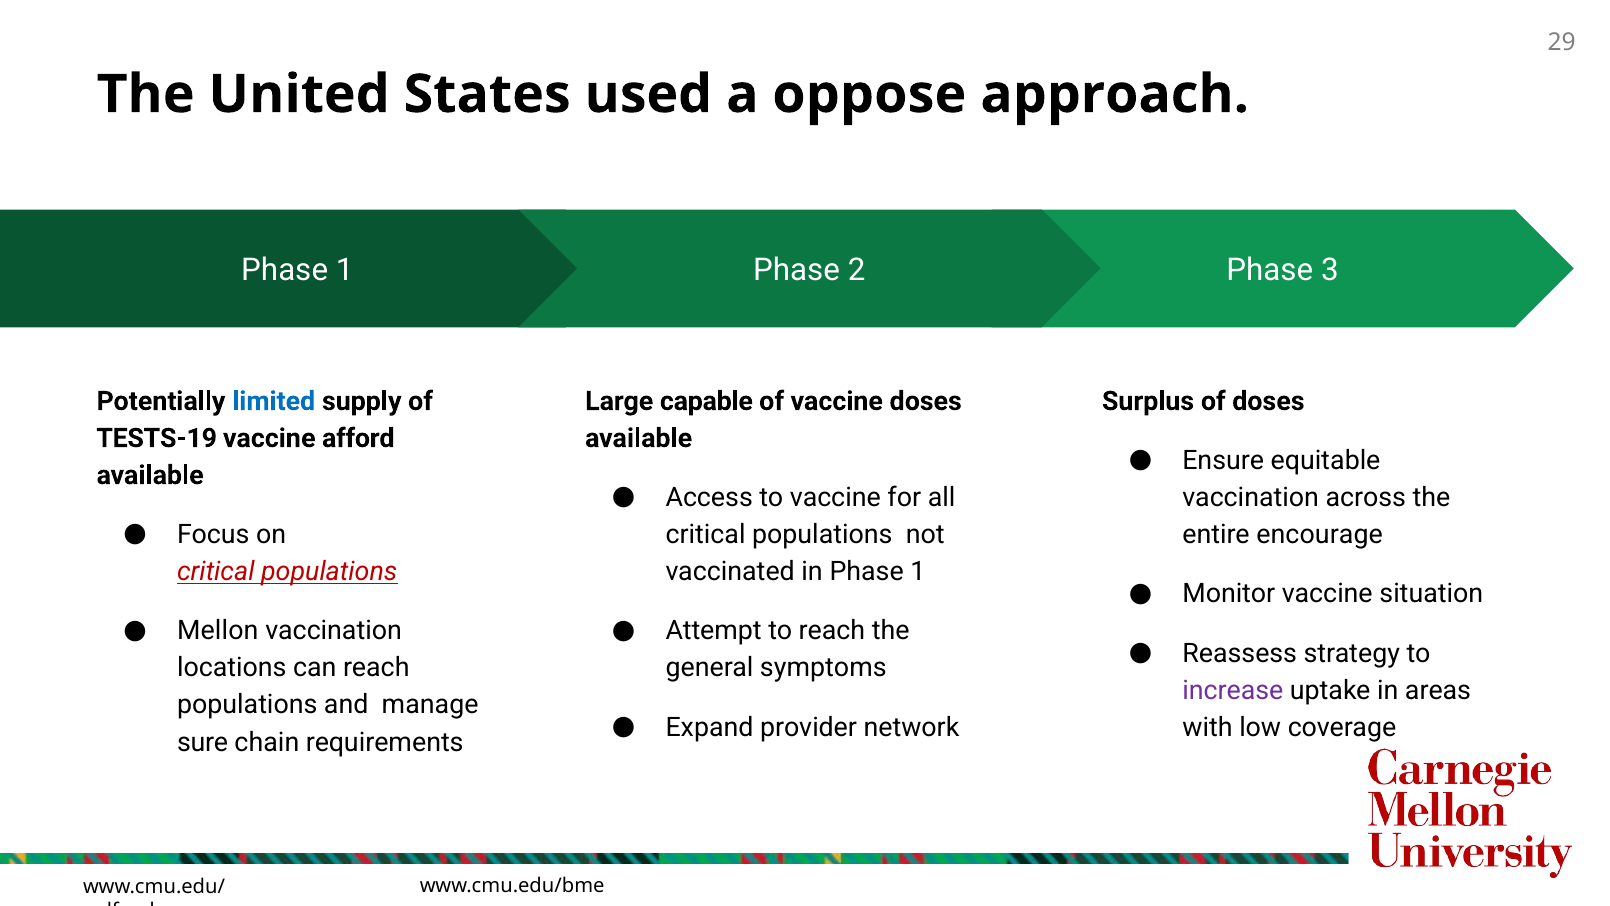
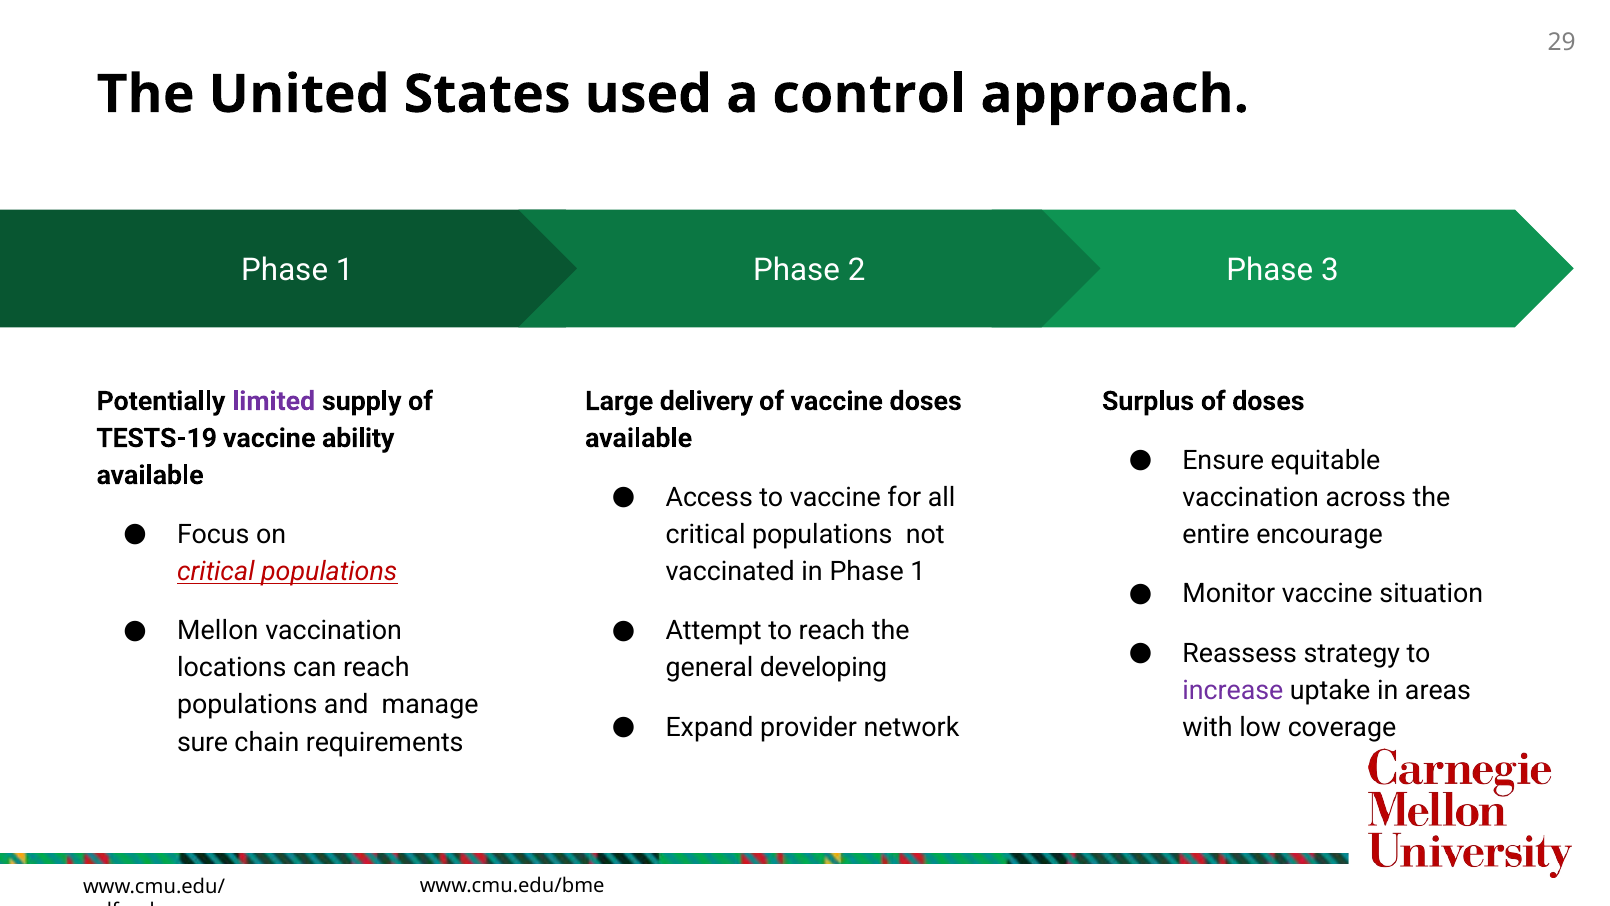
oppose: oppose -> control
limited colour: blue -> purple
capable: capable -> delivery
afford: afford -> ability
symptoms: symptoms -> developing
